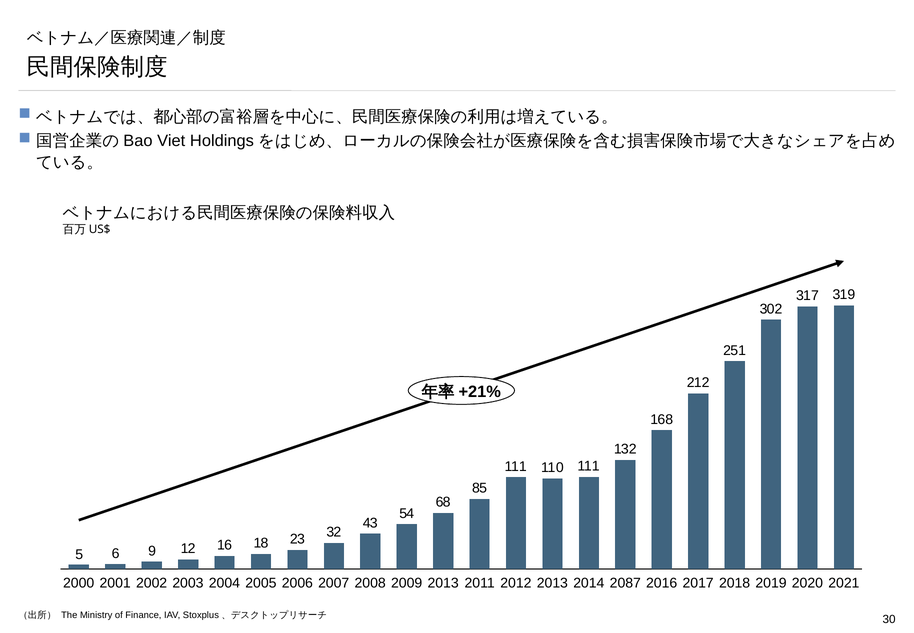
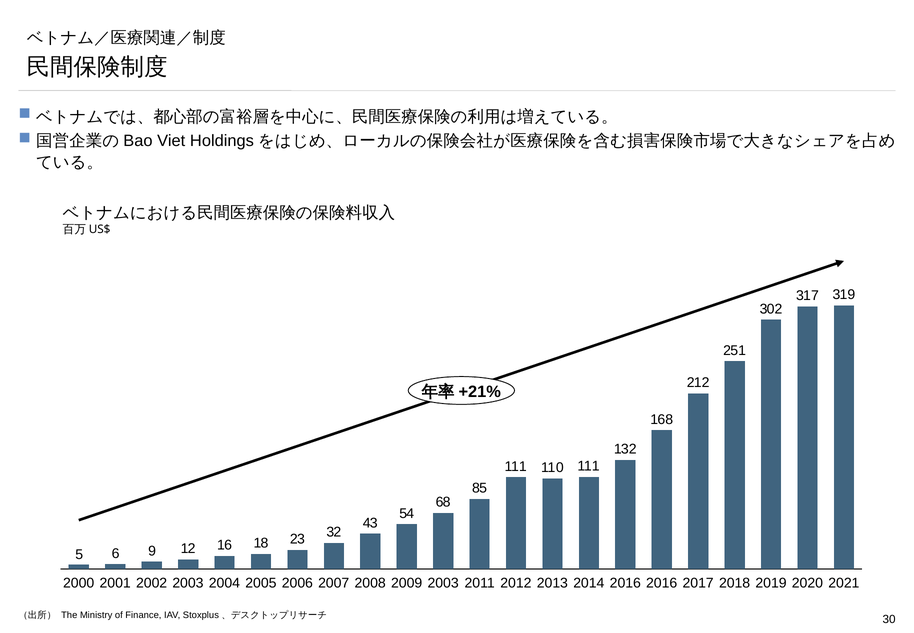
2008 2013: 2013 -> 2003
2014 2087: 2087 -> 2016
